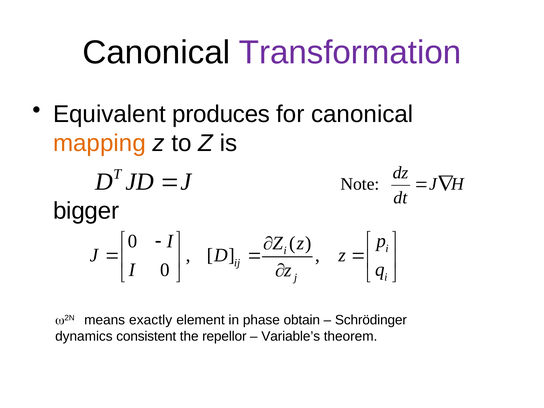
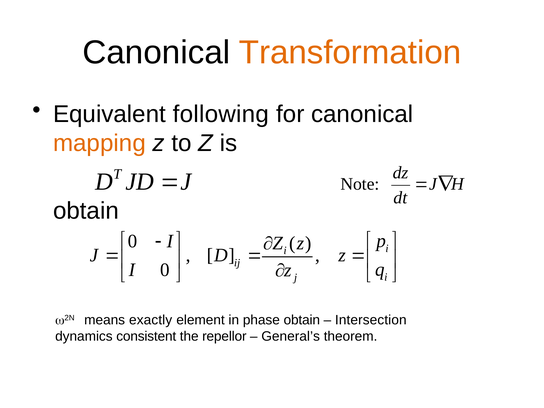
Transformation colour: purple -> orange
produces: produces -> following
bigger at (86, 211): bigger -> obtain
Schrödinger: Schrödinger -> Intersection
Variable’s: Variable’s -> General’s
